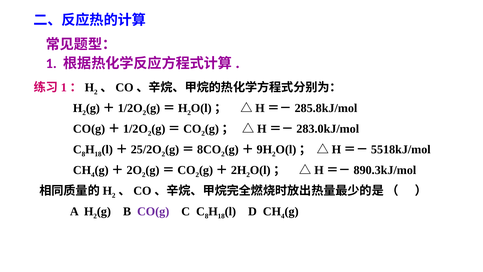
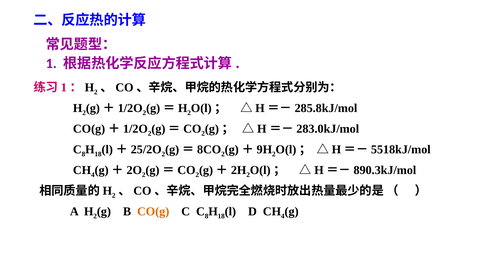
CO(g colour: purple -> orange
